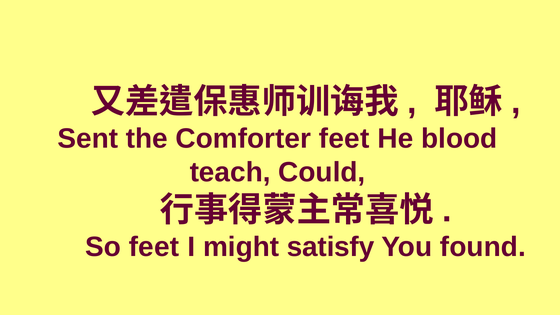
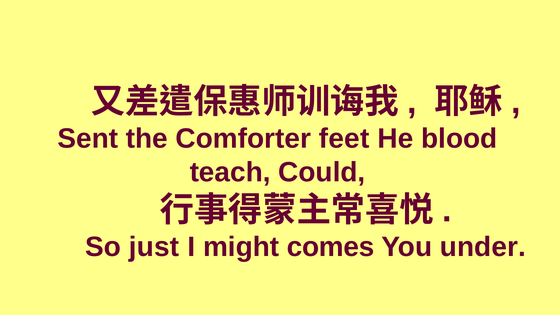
So feet: feet -> just
satisfy: satisfy -> comes
found: found -> under
